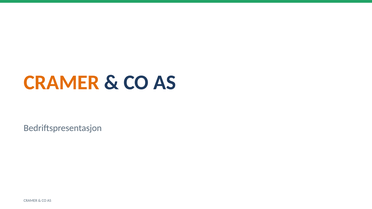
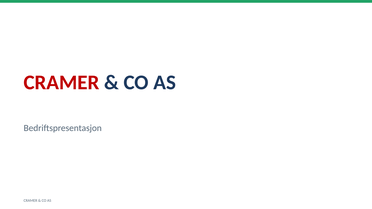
CRAMER at (62, 83) colour: orange -> red
